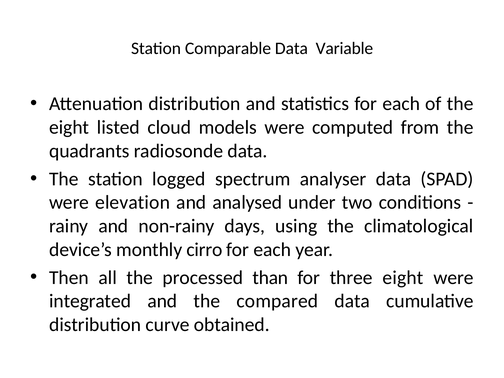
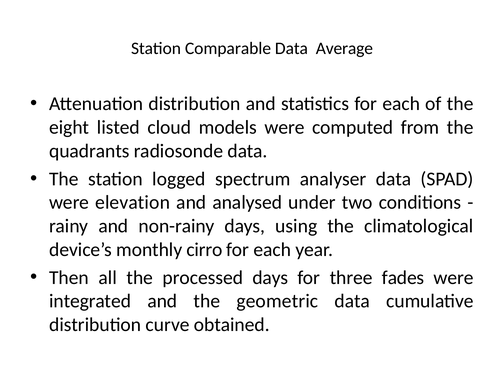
Variable: Variable -> Average
processed than: than -> days
three eight: eight -> fades
compared: compared -> geometric
